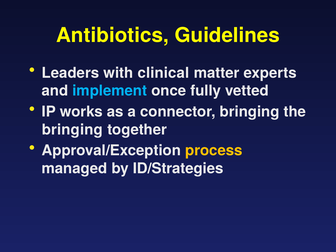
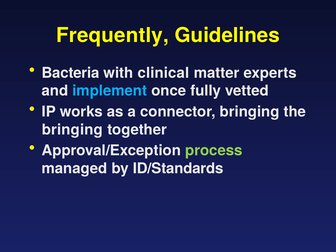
Antibiotics: Antibiotics -> Frequently
Leaders: Leaders -> Bacteria
process colour: yellow -> light green
ID/Strategies: ID/Strategies -> ID/Standards
